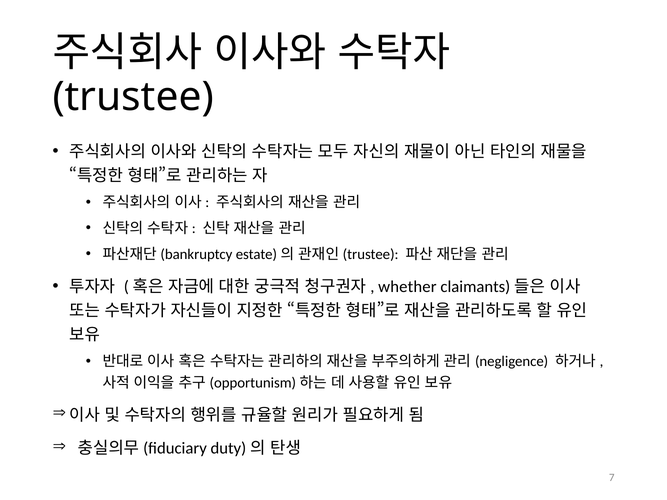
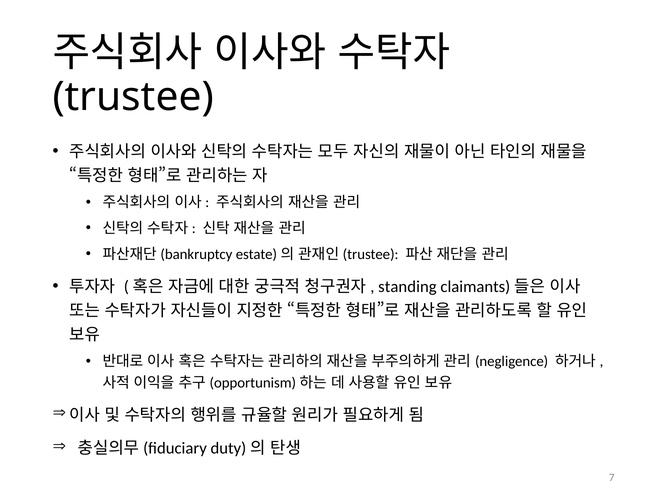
whether: whether -> standing
